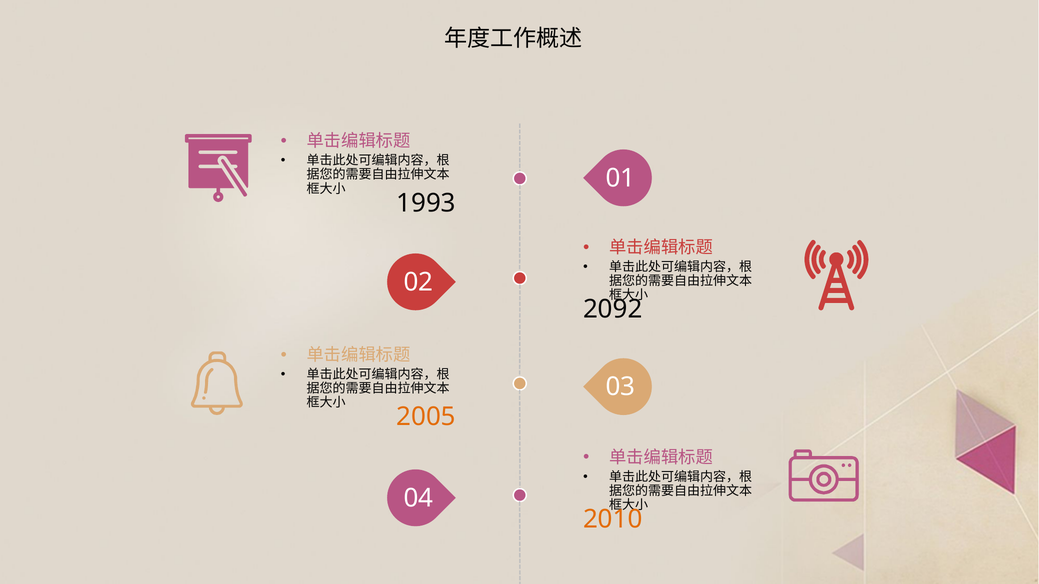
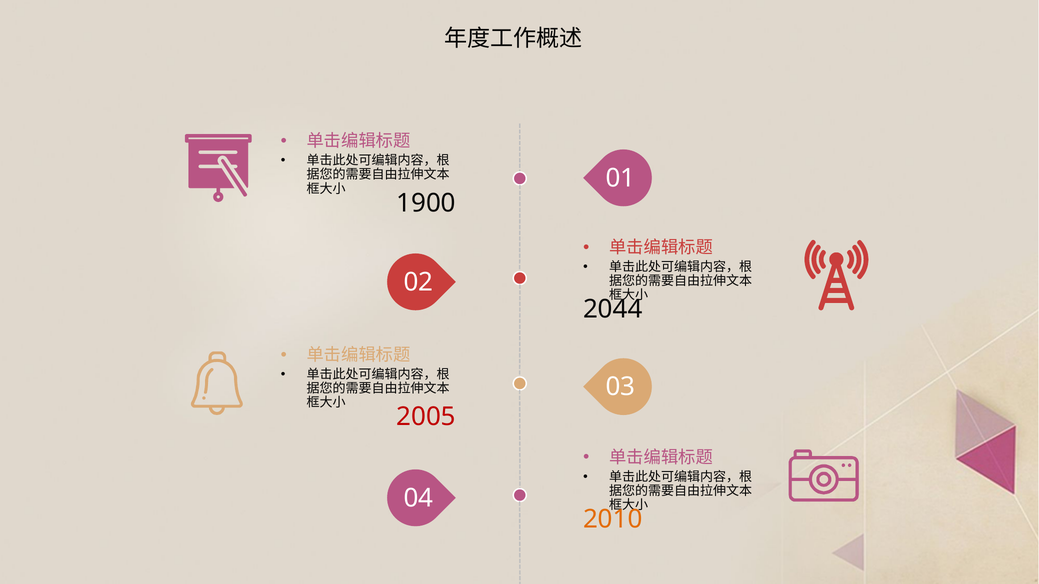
1993: 1993 -> 1900
2092: 2092 -> 2044
2005 colour: orange -> red
